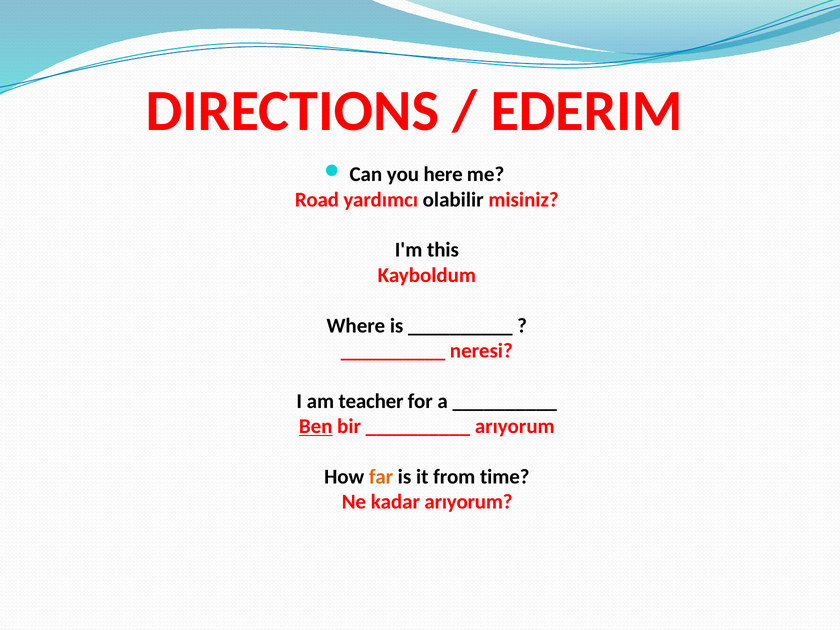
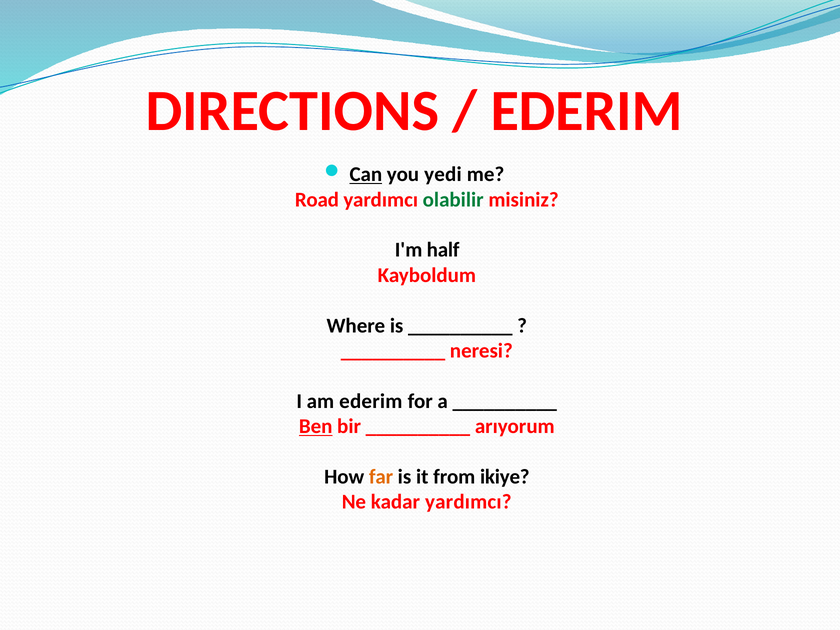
Can underline: none -> present
here: here -> yedi
olabilir colour: black -> green
this: this -> half
am teacher: teacher -> ederim
time: time -> ikiye
kadar arıyorum: arıyorum -> yardımcı
